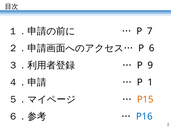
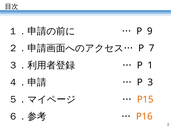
7: 7 -> 9
6: 6 -> 7
9: 9 -> 1
1: 1 -> 3
P16 colour: blue -> orange
